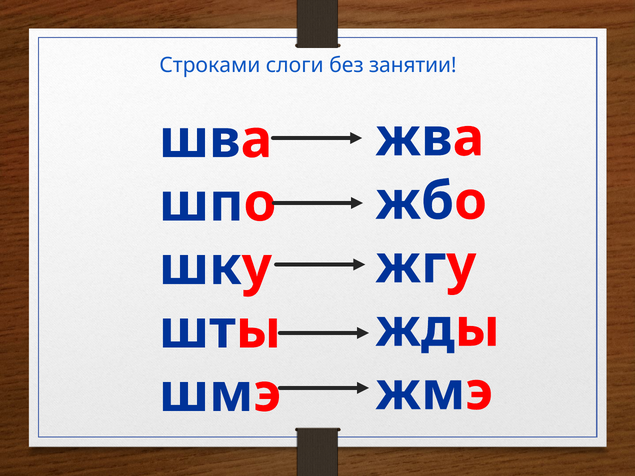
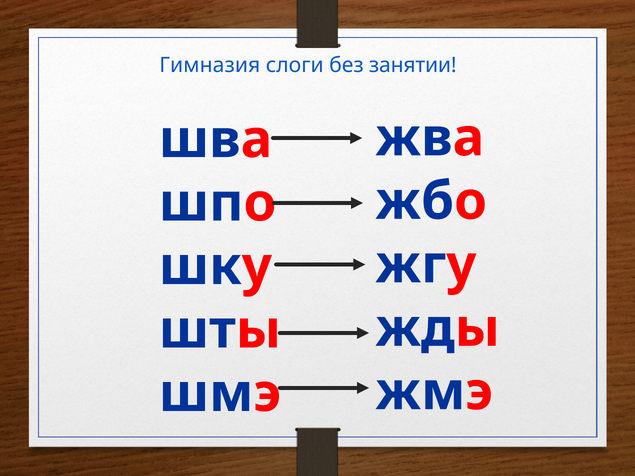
Строками: Строками -> Гимназия
